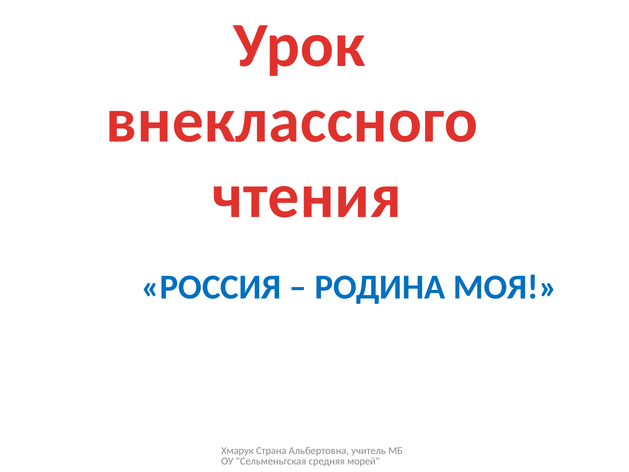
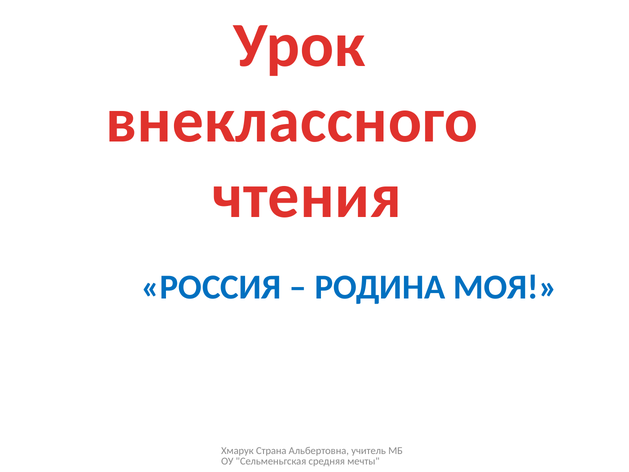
морей: морей -> мечты
